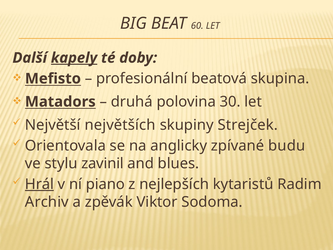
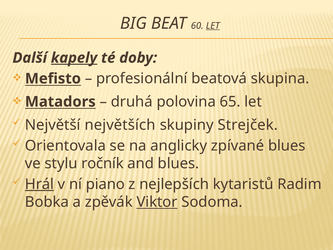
LET at (213, 26) underline: none -> present
30: 30 -> 65
zpívané budu: budu -> blues
zavinil: zavinil -> ročník
Archiv: Archiv -> Bobka
Viktor underline: none -> present
